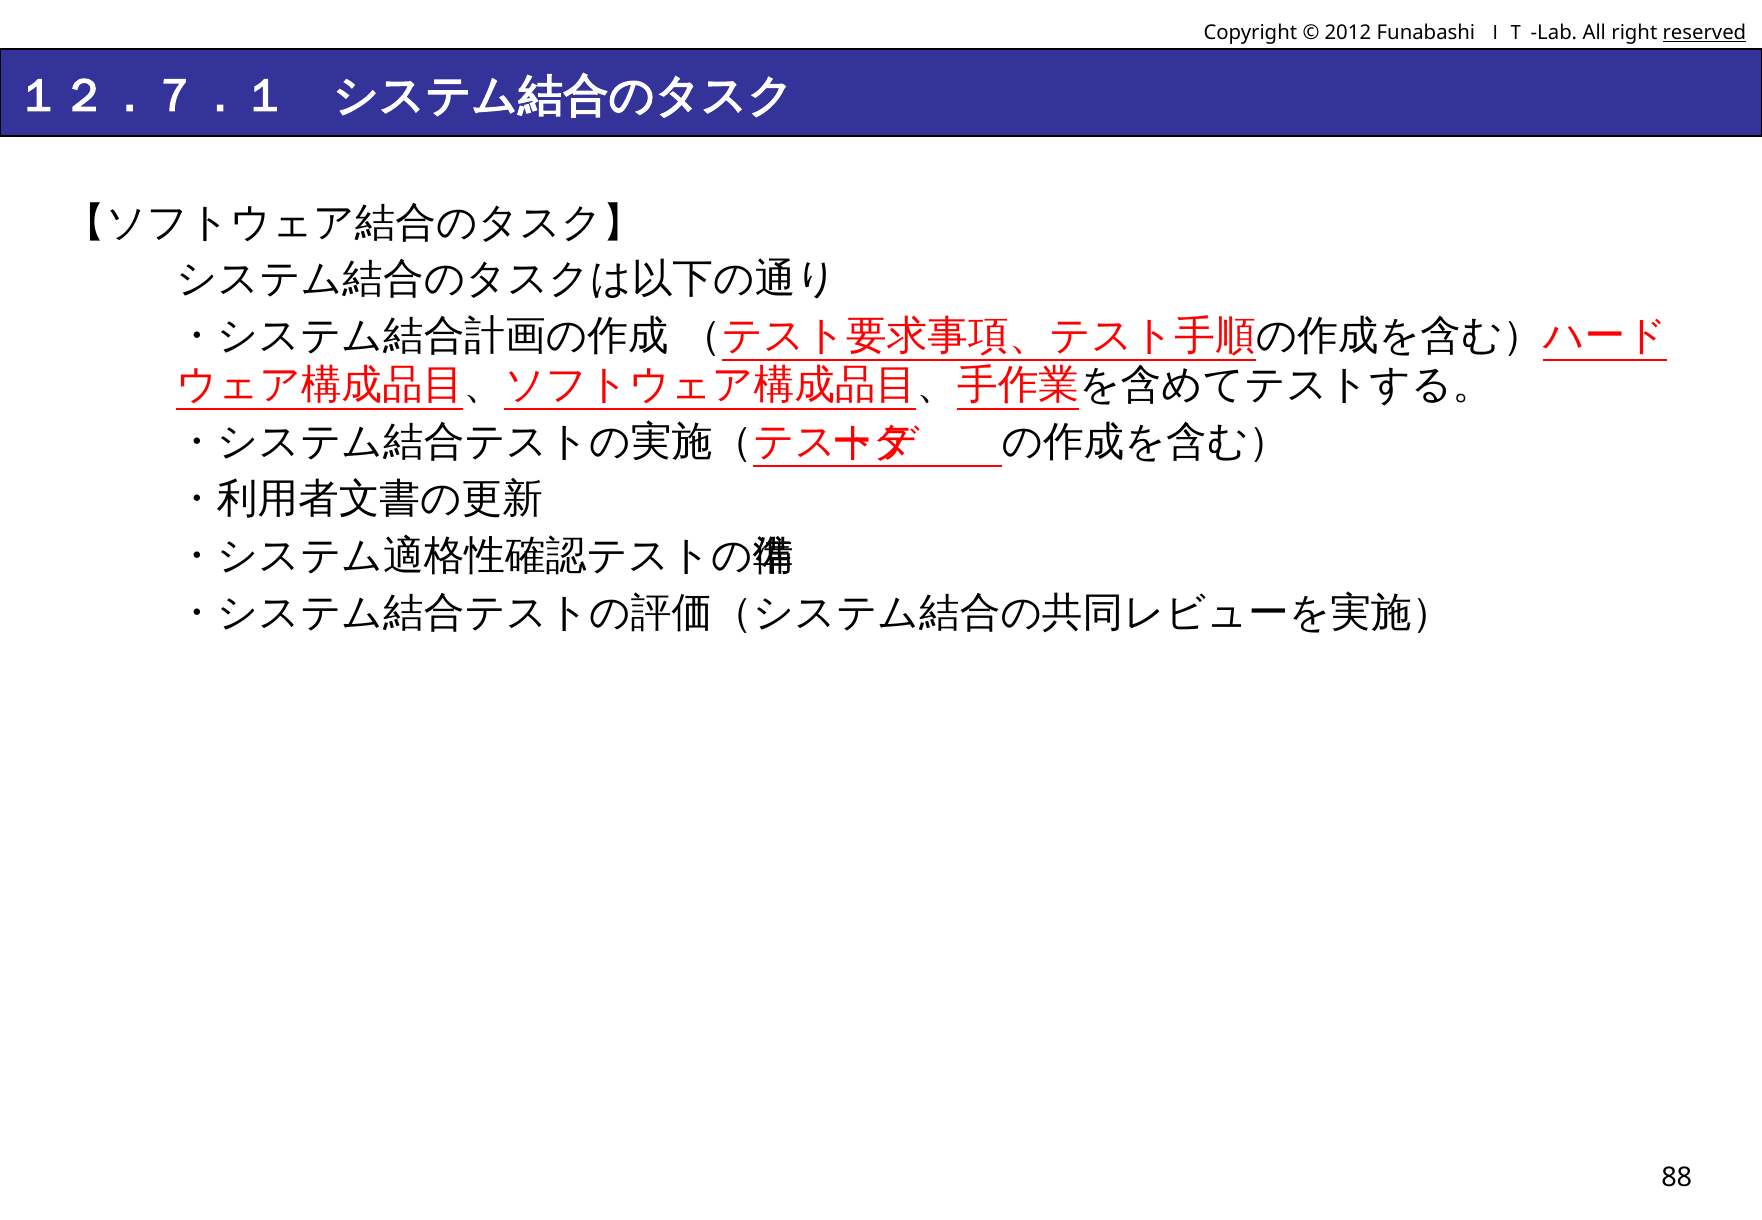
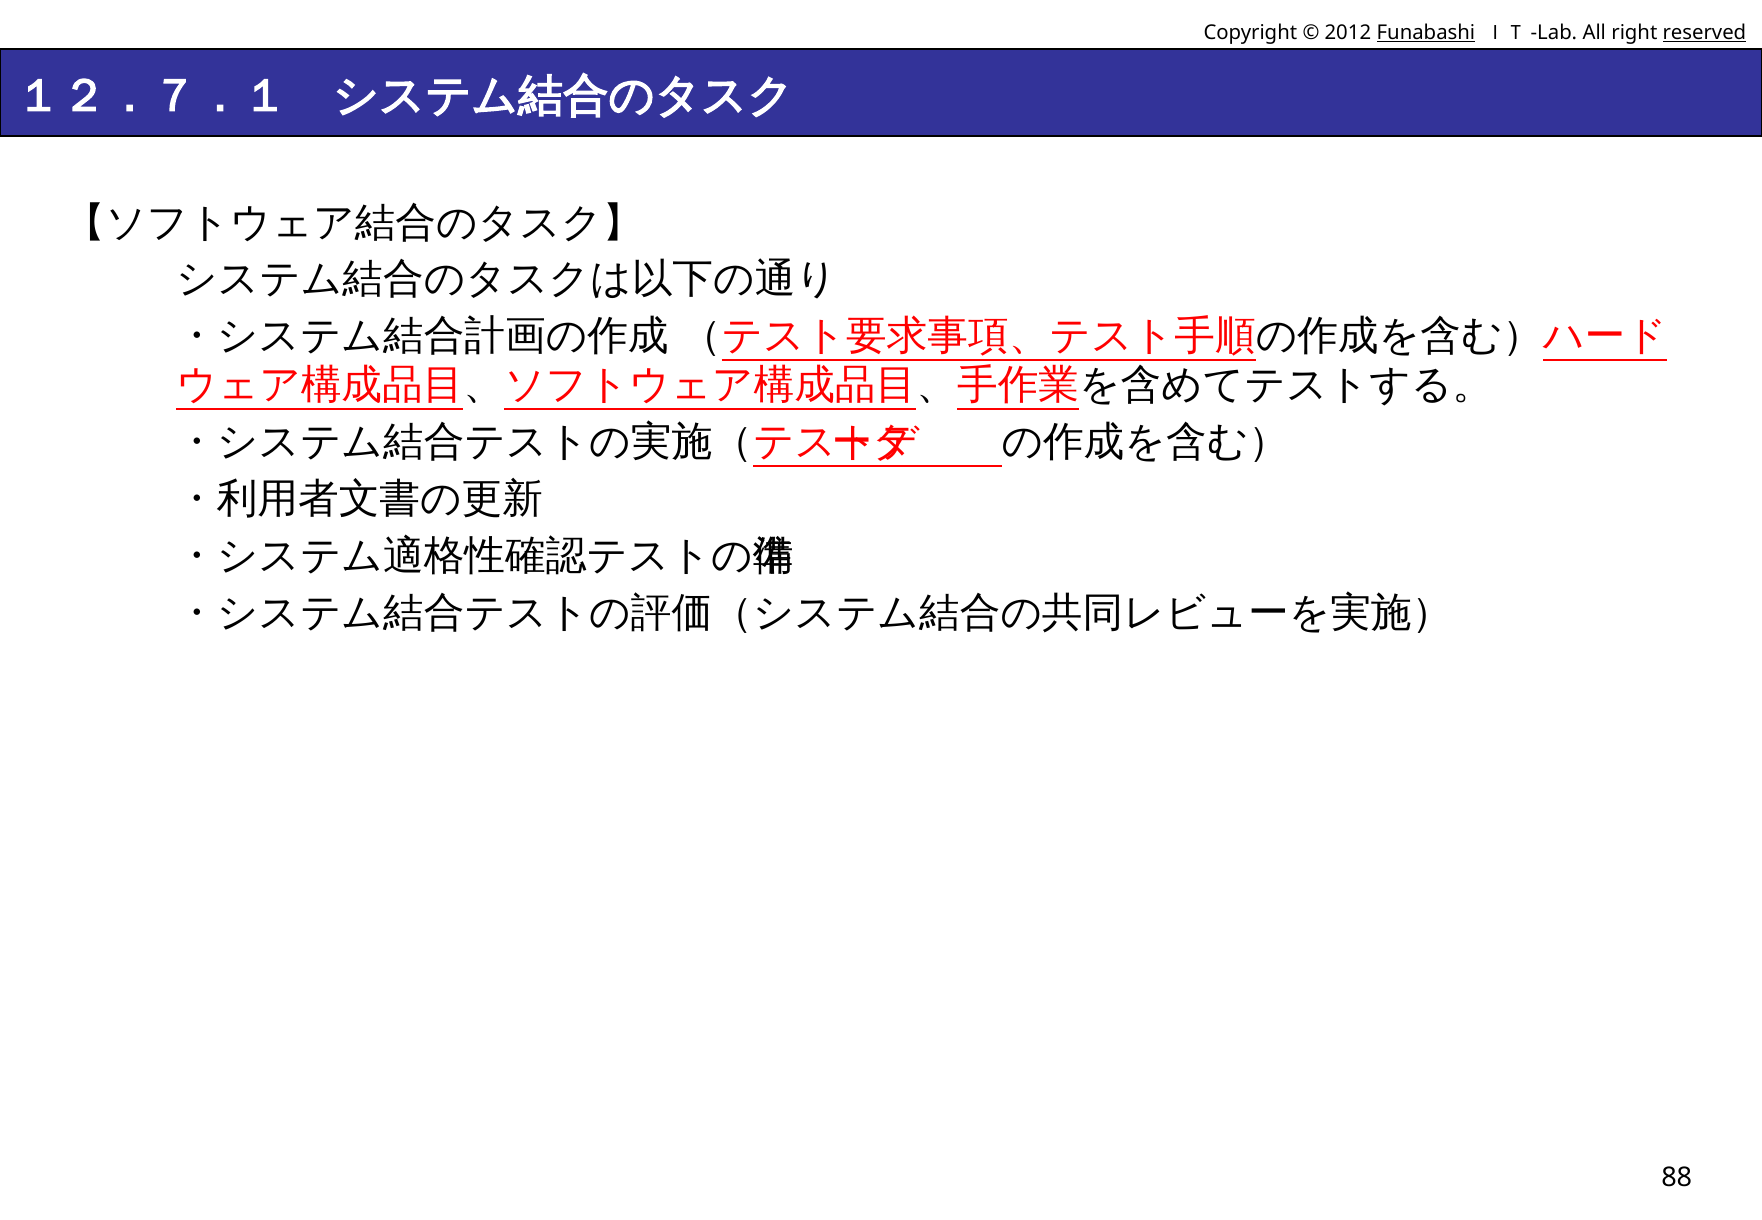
Funabashi underline: none -> present
